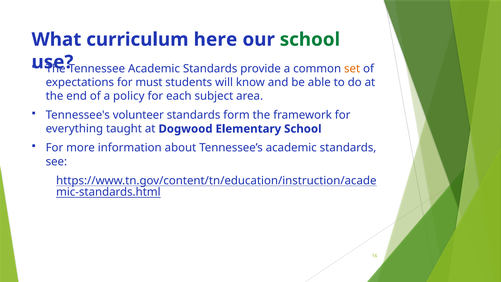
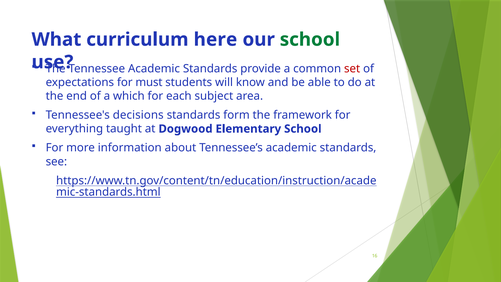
set colour: orange -> red
policy: policy -> which
volunteer: volunteer -> decisions
